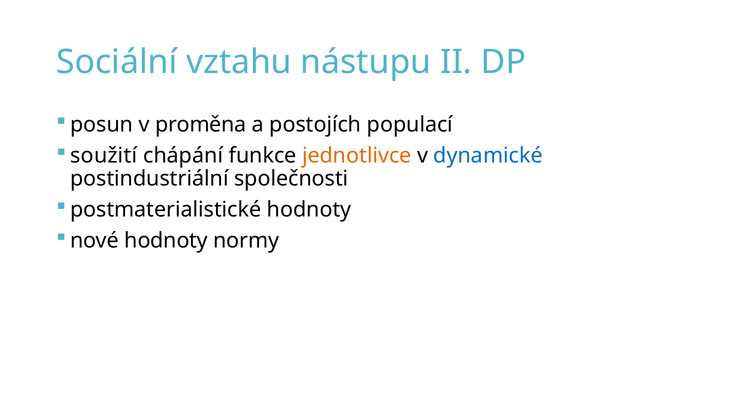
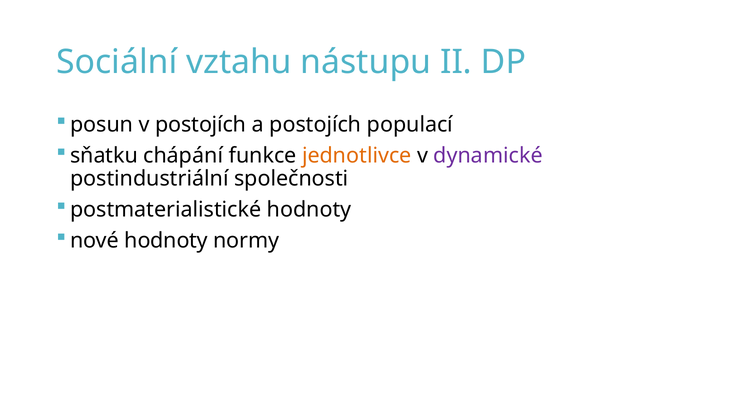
v proměna: proměna -> postojích
soužití: soužití -> sňatku
dynamické colour: blue -> purple
